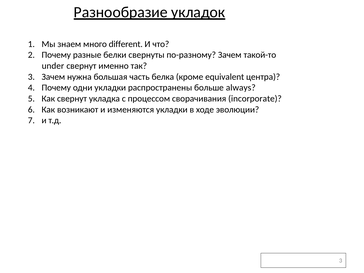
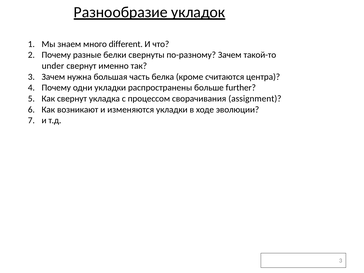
equivalent: equivalent -> считаются
always: always -> further
incorporate: incorporate -> assignment
